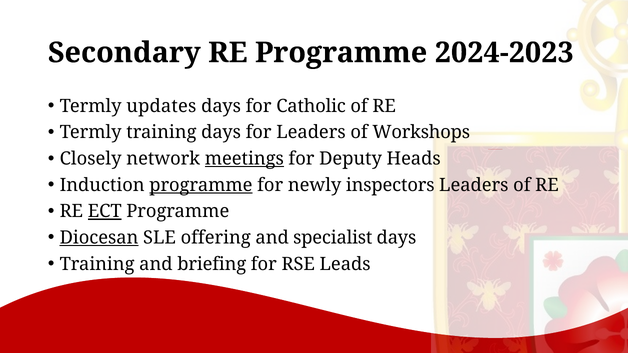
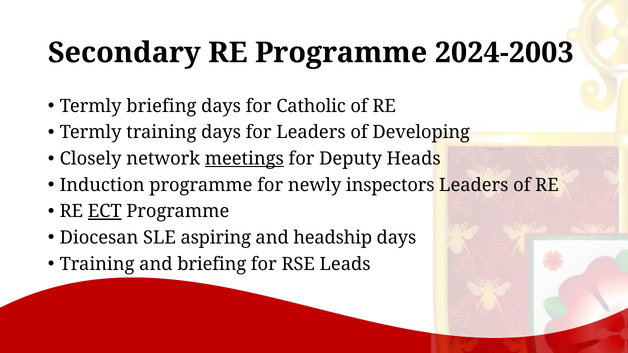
2024-2023: 2024-2023 -> 2024-2003
Termly updates: updates -> briefing
Workshops: Workshops -> Developing
programme at (201, 185) underline: present -> none
Diocesan underline: present -> none
offering: offering -> aspiring
specialist: specialist -> headship
